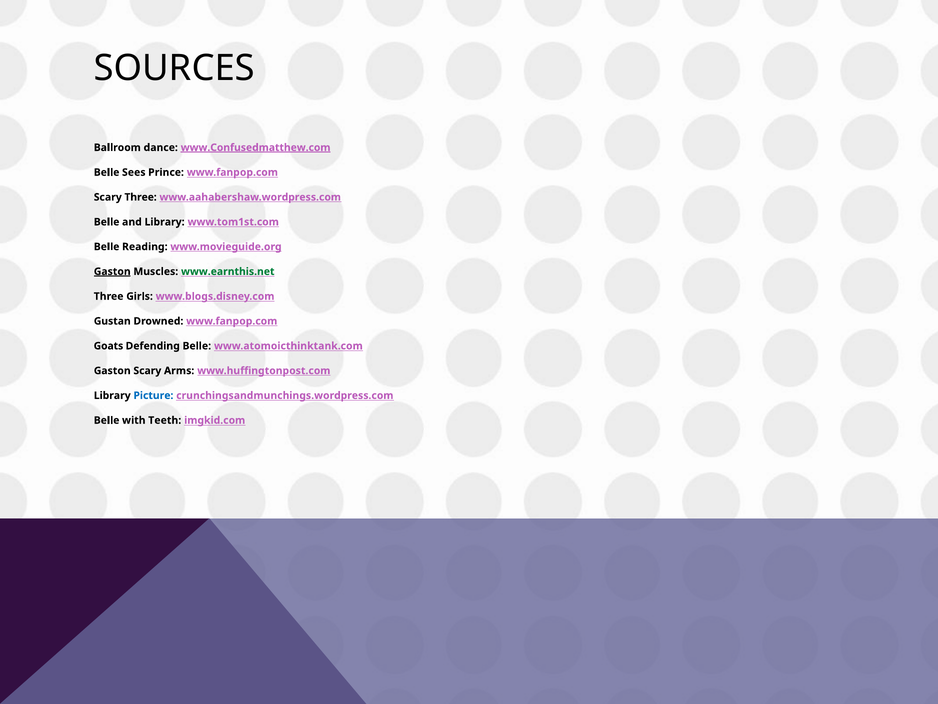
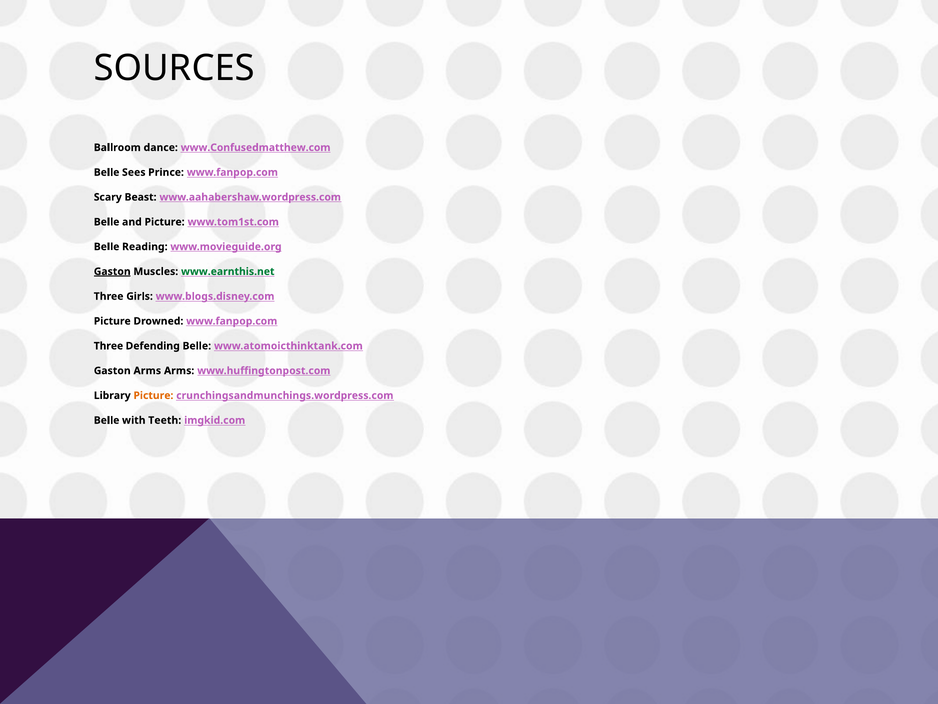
www.Confusedmatthew.com underline: present -> none
Scary Three: Three -> Beast
and Library: Library -> Picture
Gustan at (112, 321): Gustan -> Picture
Goats at (108, 346): Goats -> Three
Gaston Scary: Scary -> Arms
Picture at (153, 395) colour: blue -> orange
